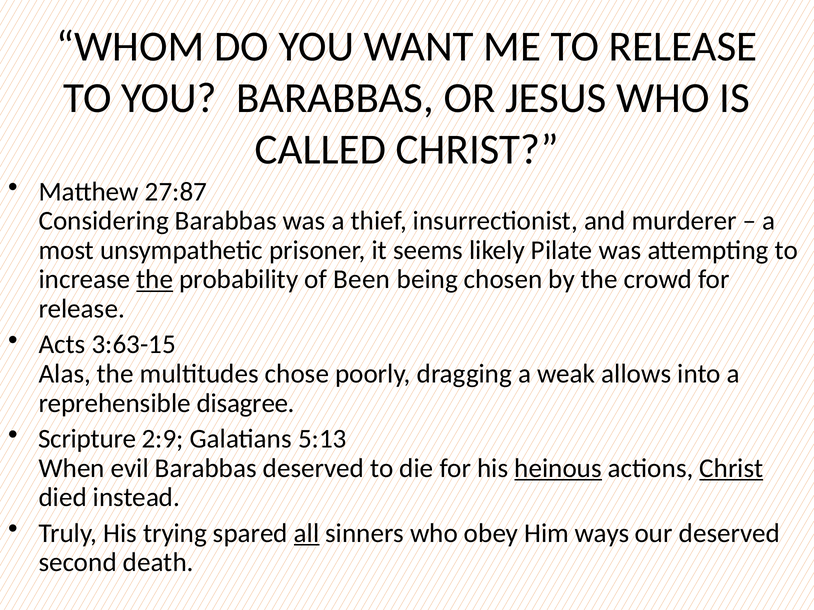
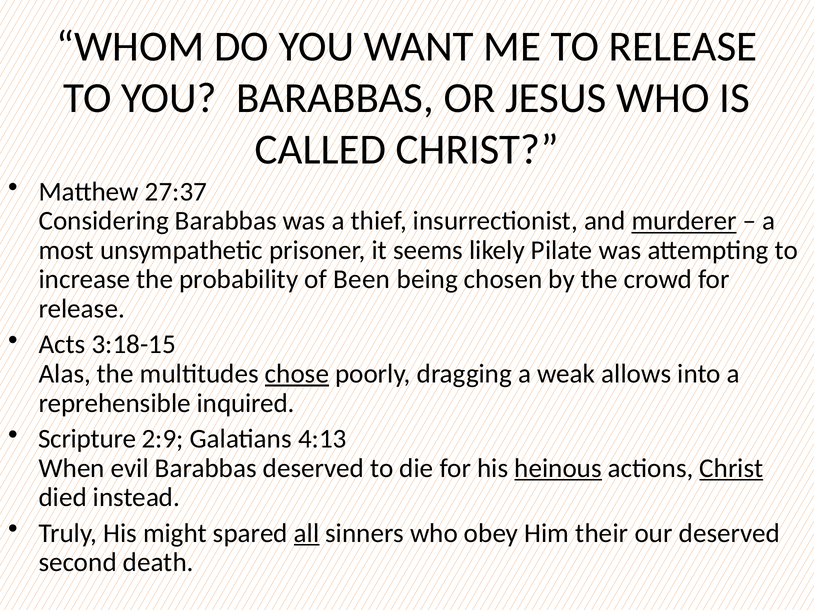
27:87: 27:87 -> 27:37
murderer underline: none -> present
the at (155, 280) underline: present -> none
3:63-15: 3:63-15 -> 3:18-15
chose underline: none -> present
disagree: disagree -> inquired
5:13: 5:13 -> 4:13
trying: trying -> might
ways: ways -> their
